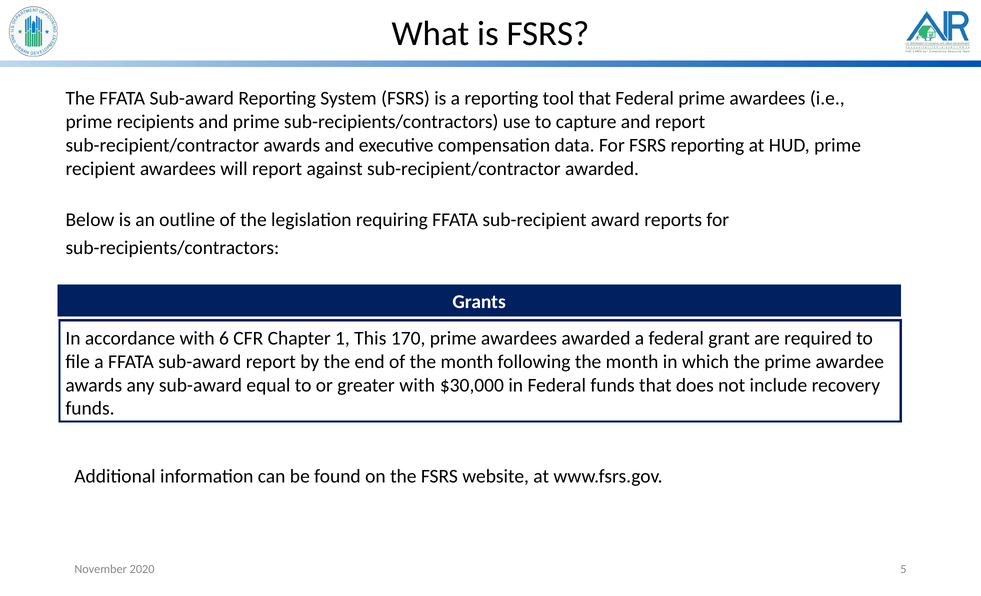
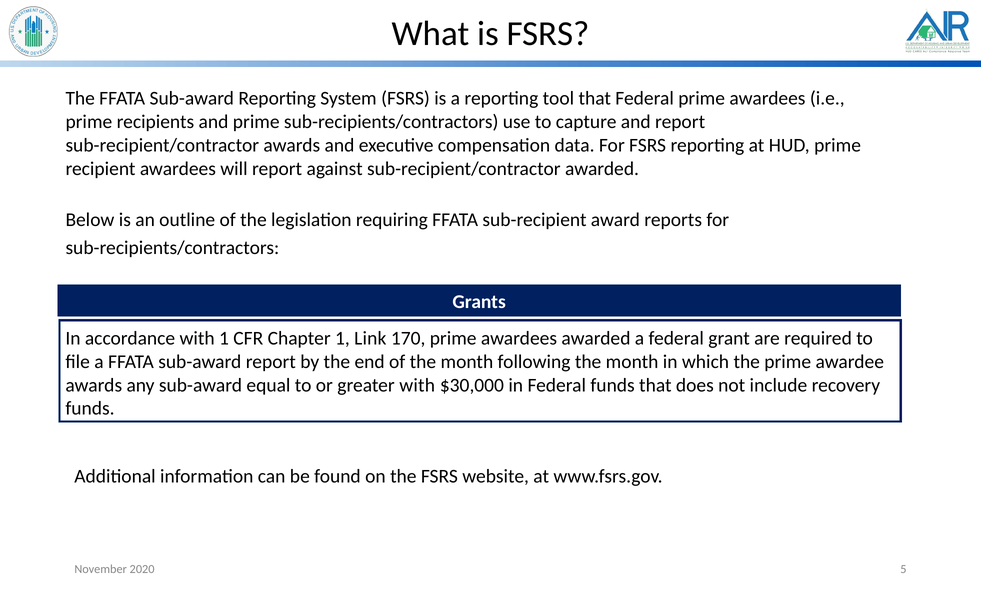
with 6: 6 -> 1
This: This -> Link
